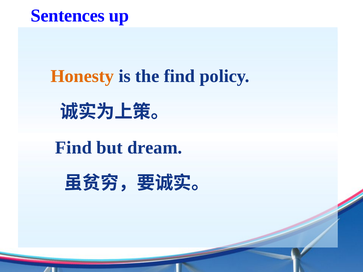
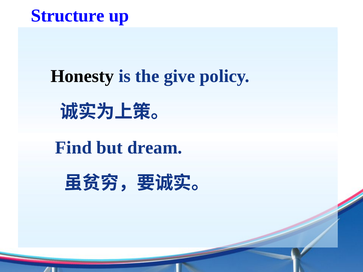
Sentences: Sentences -> Structure
Honesty colour: orange -> black
the find: find -> give
